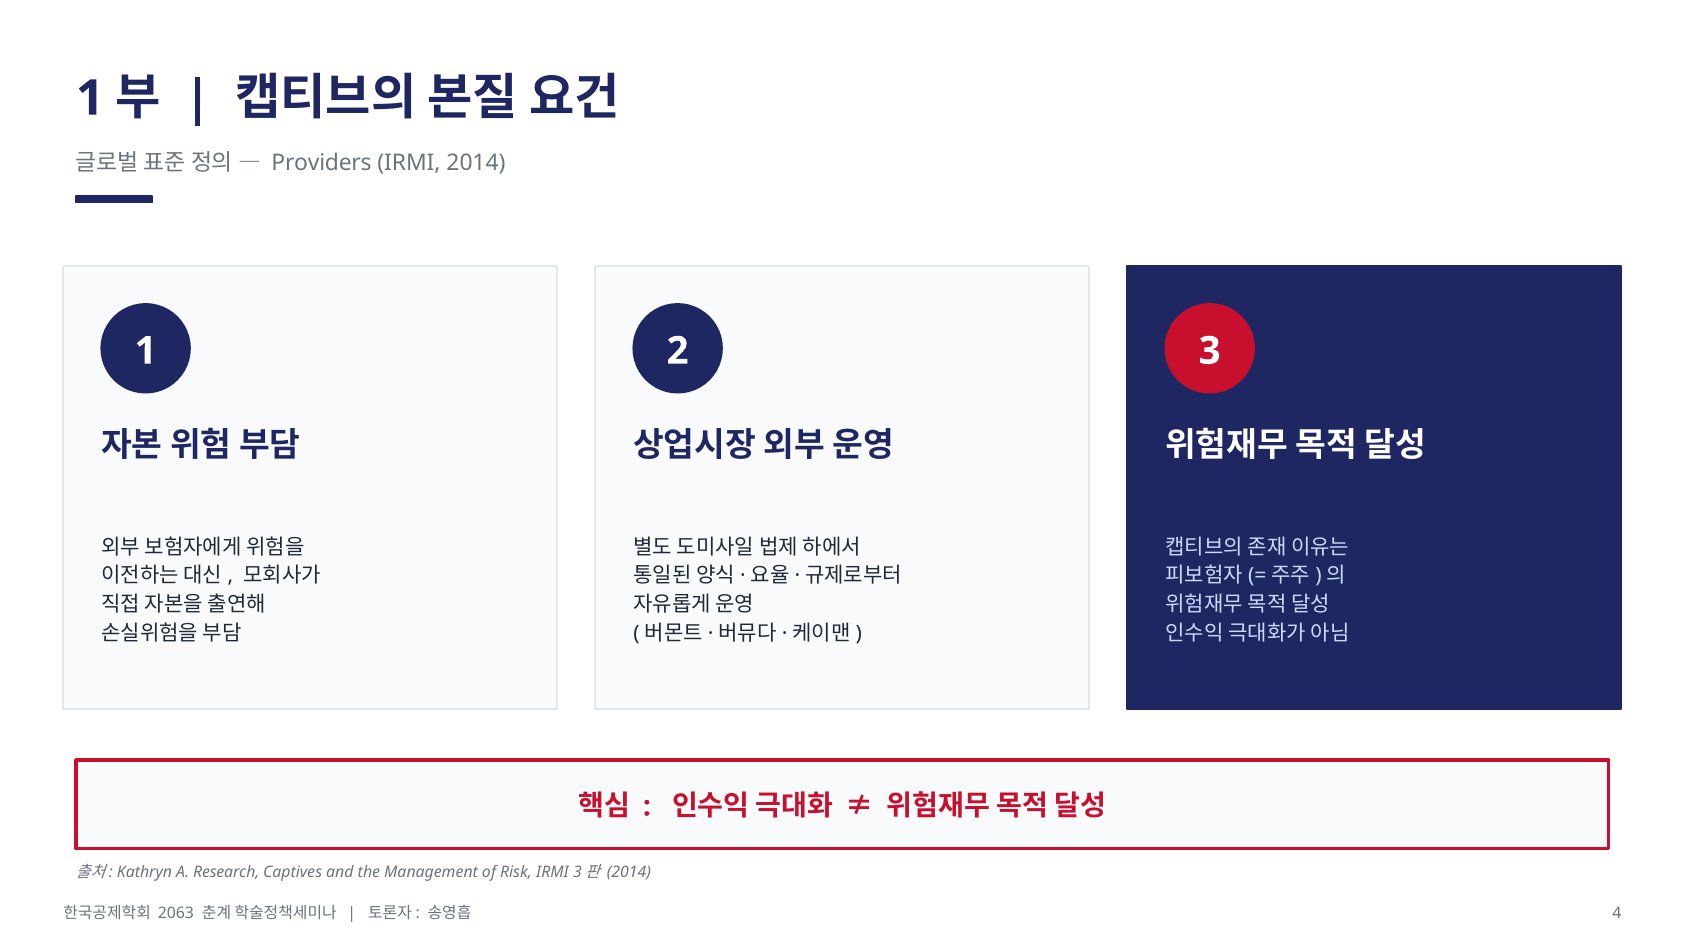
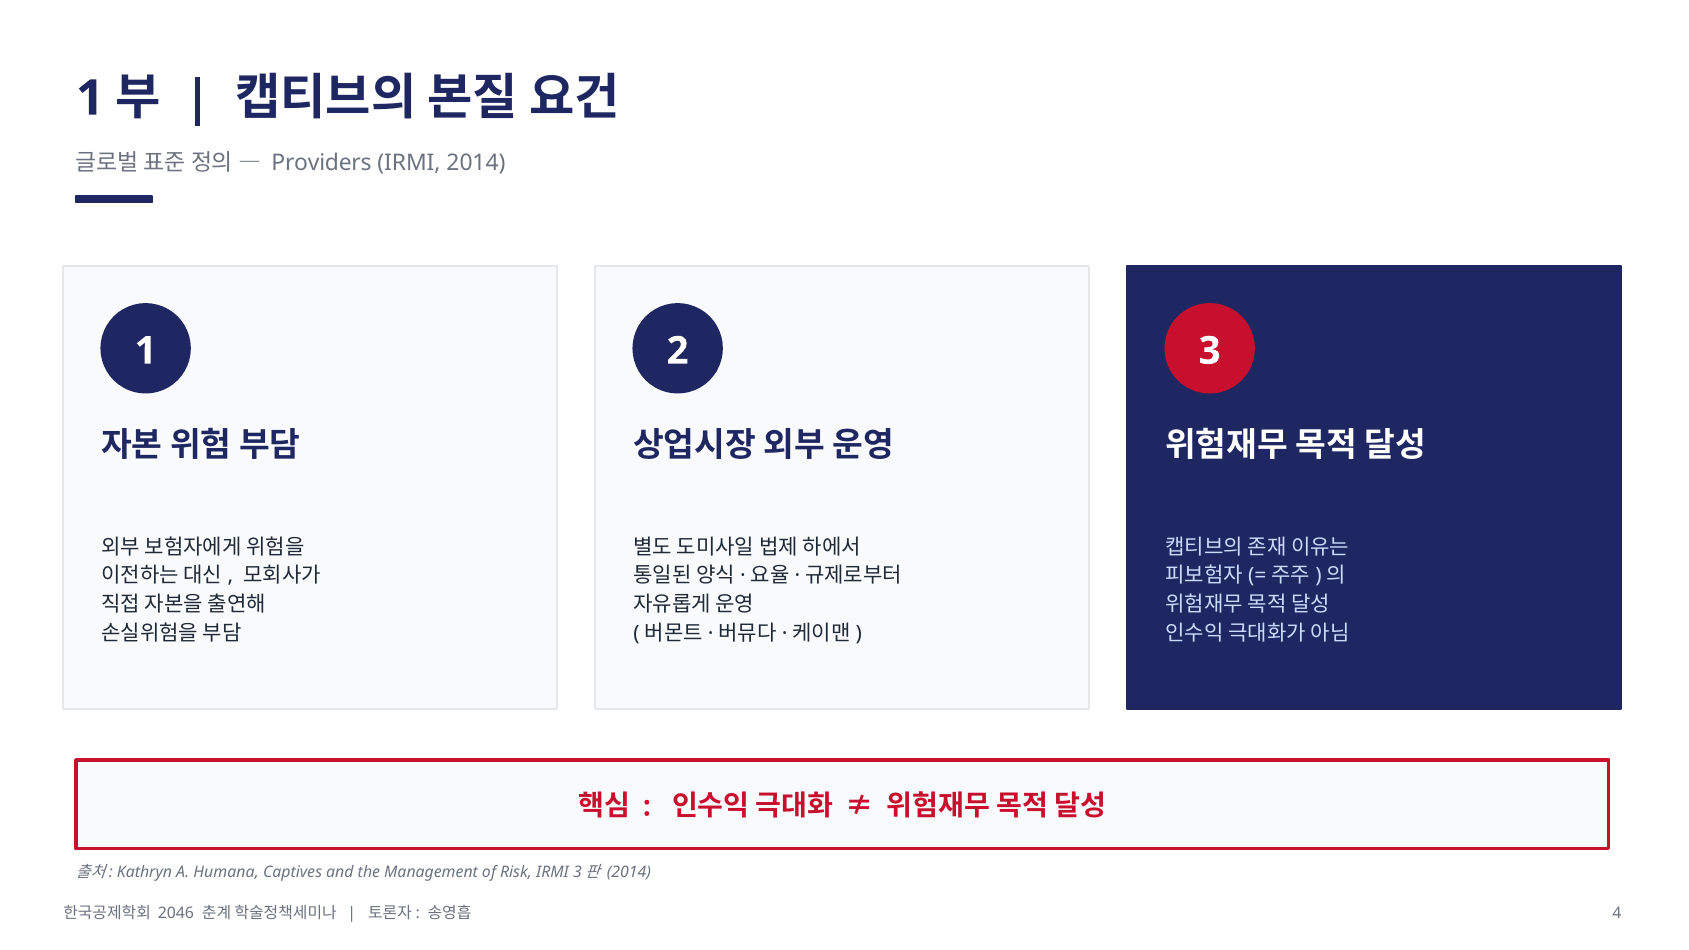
Research: Research -> Humana
2063: 2063 -> 2046
